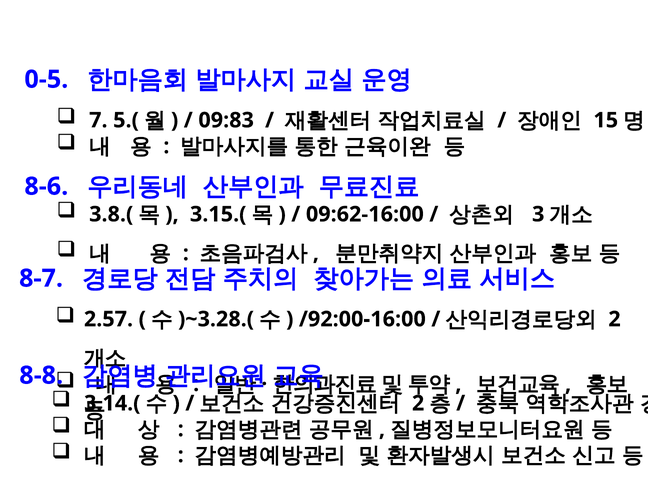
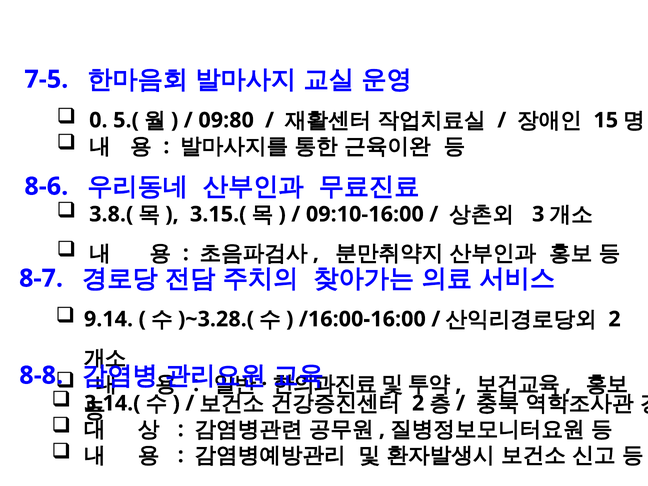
0-5: 0-5 -> 7-5
7: 7 -> 0
09:83: 09:83 -> 09:80
09:62-16:00: 09:62-16:00 -> 09:10-16:00
2.57: 2.57 -> 9.14
/92:00-16:00: /92:00-16:00 -> /16:00-16:00
